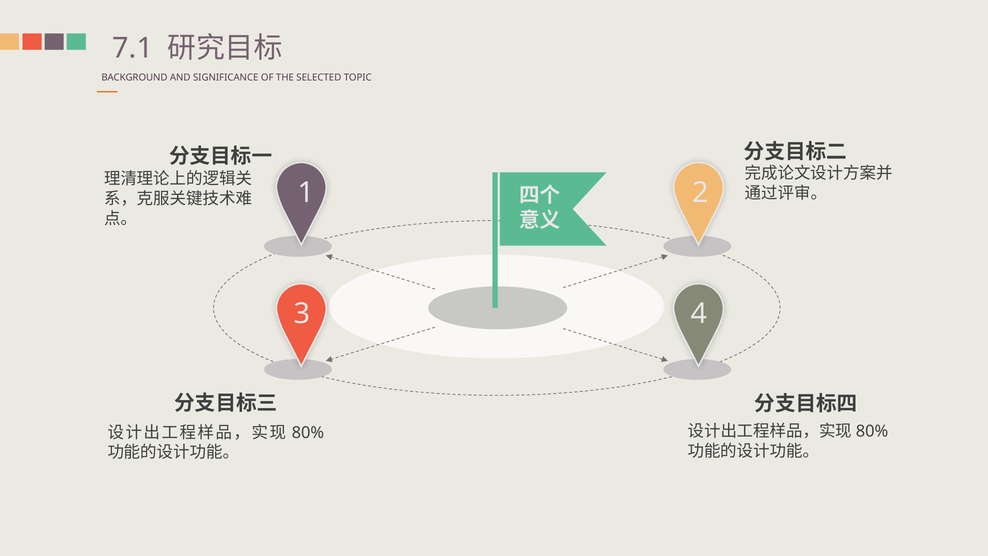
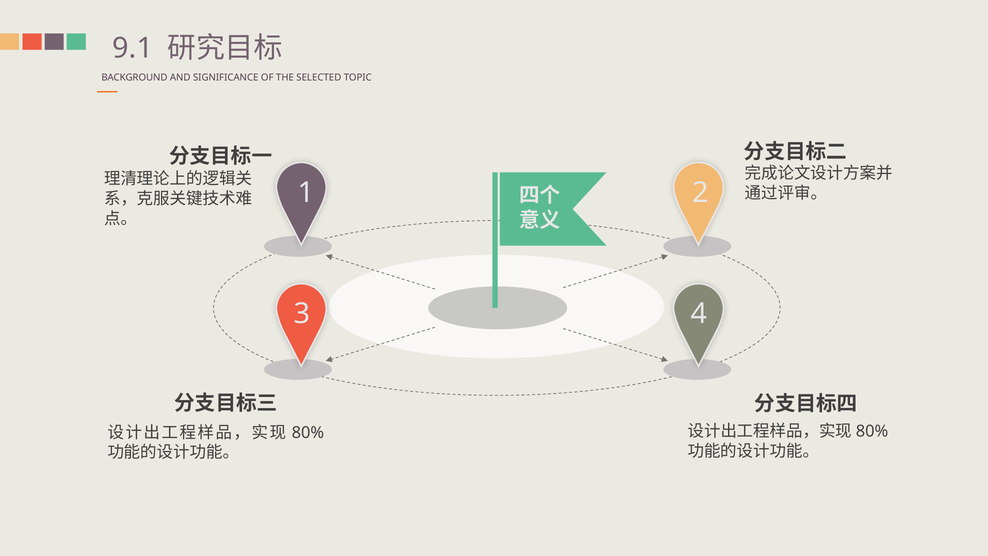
7.1: 7.1 -> 9.1
